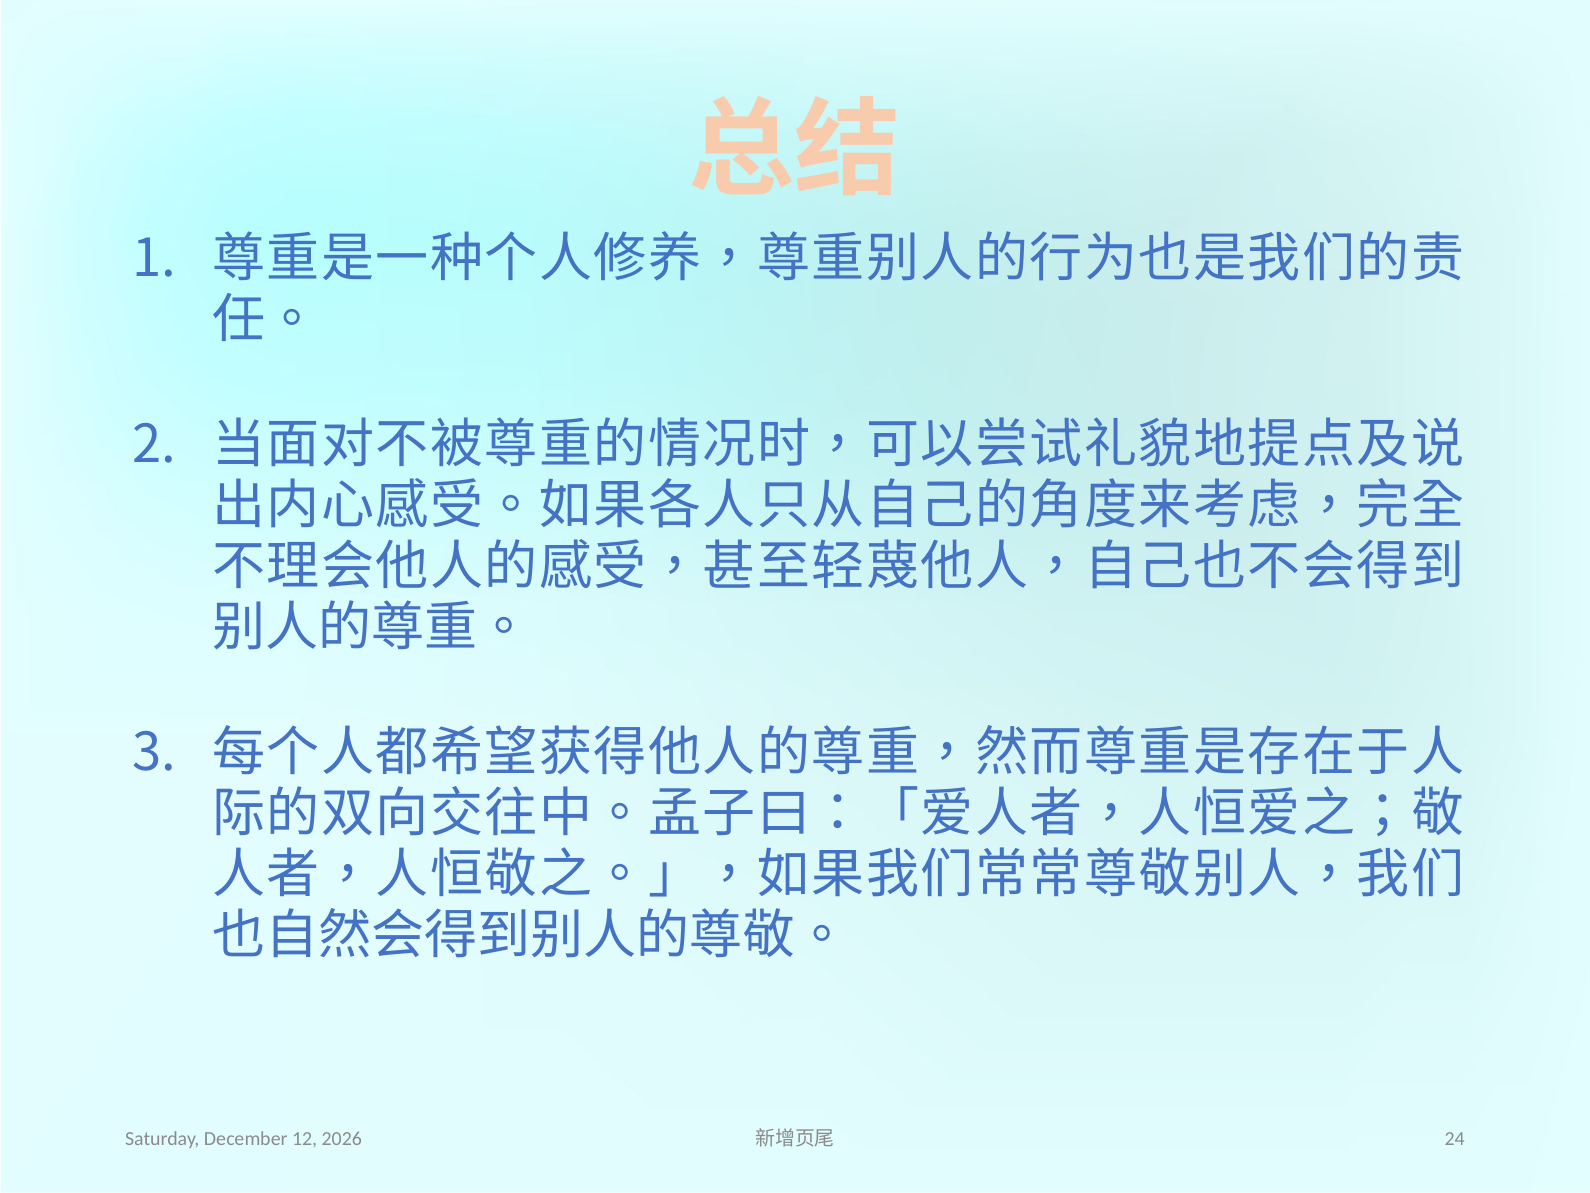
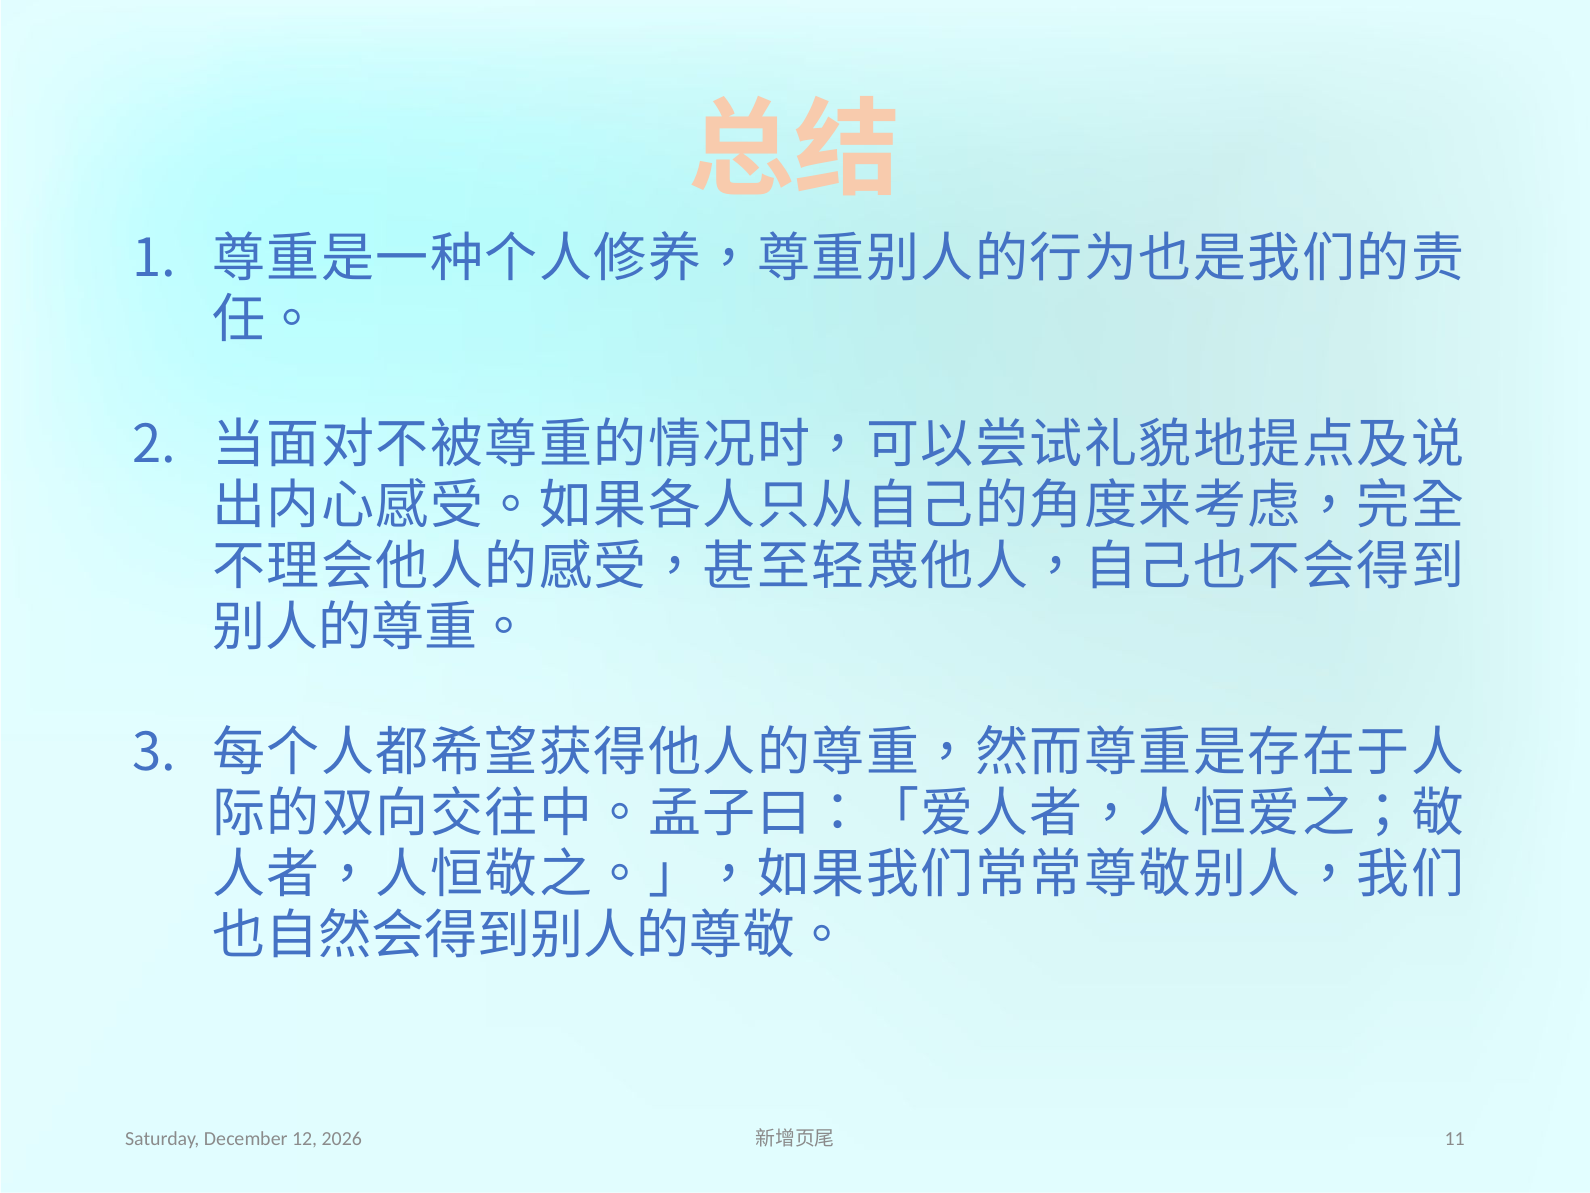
24: 24 -> 11
